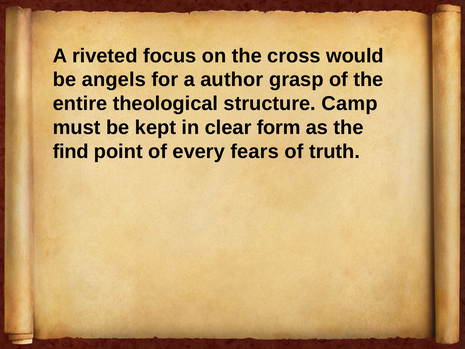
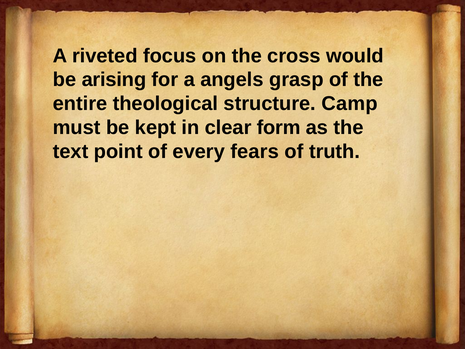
angels: angels -> arising
author: author -> angels
find: find -> text
